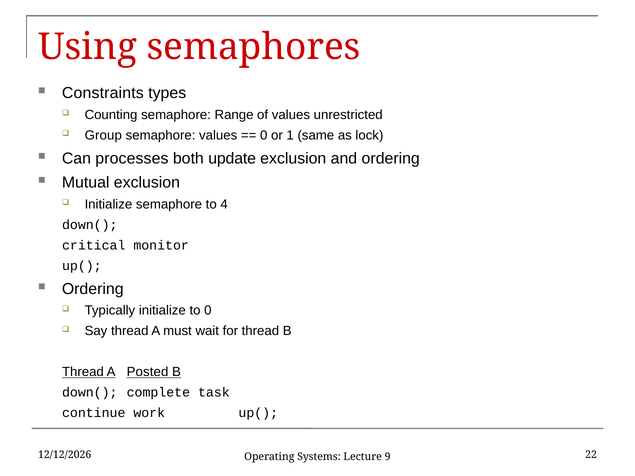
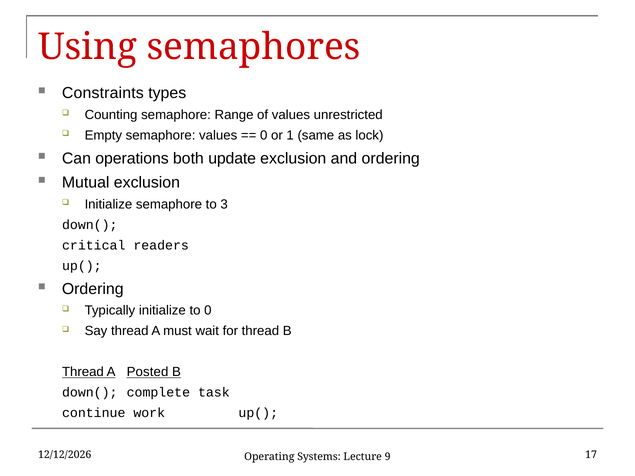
Group: Group -> Empty
processes: processes -> operations
4: 4 -> 3
monitor: monitor -> readers
22: 22 -> 17
